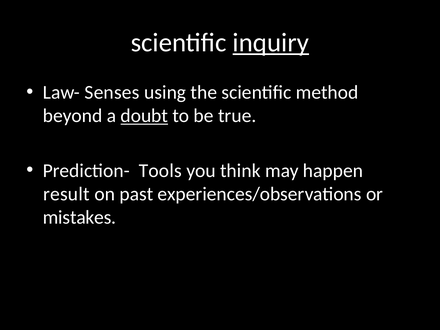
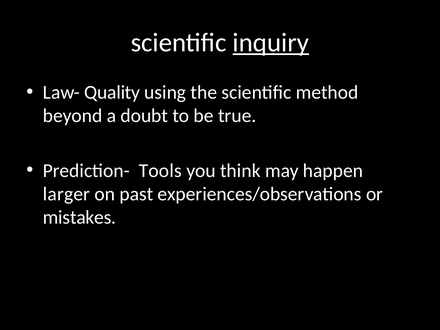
Senses: Senses -> Quality
doubt underline: present -> none
result: result -> larger
